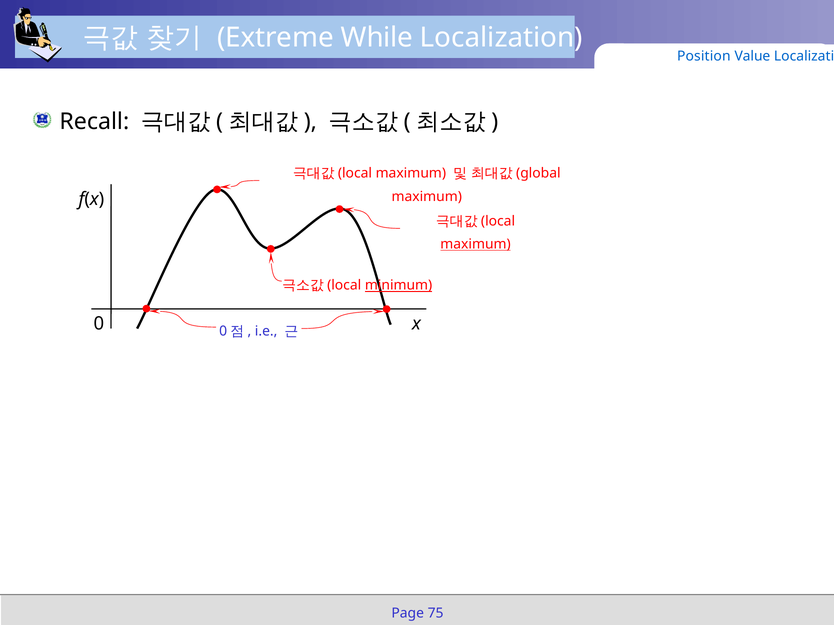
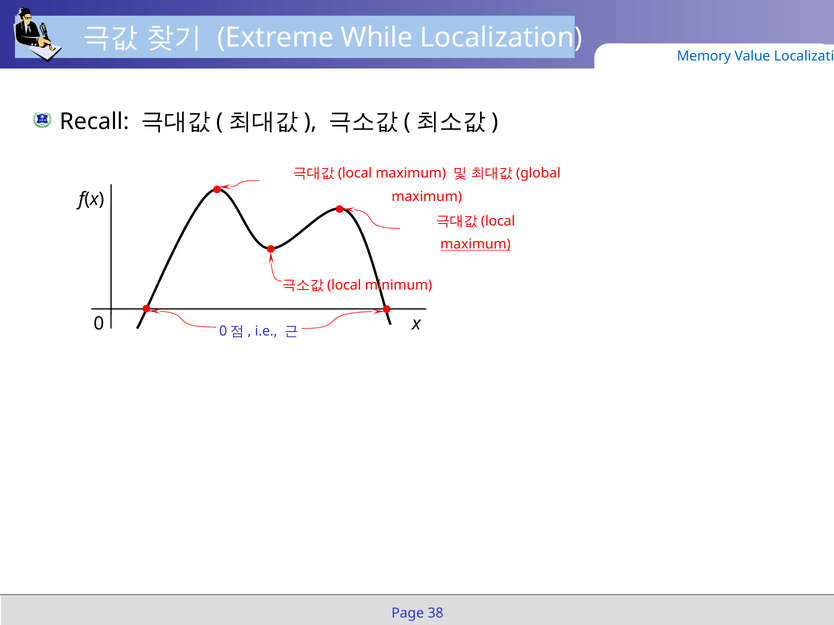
Position: Position -> Memory
minimum underline: present -> none
75: 75 -> 38
